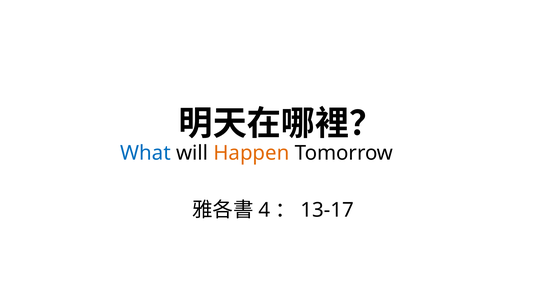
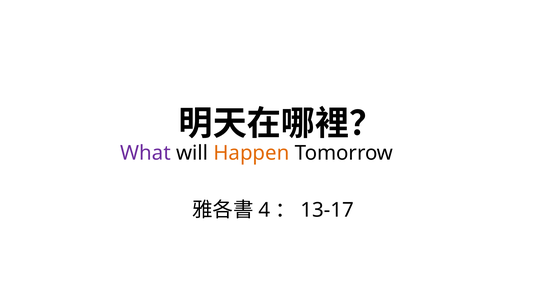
What colour: blue -> purple
